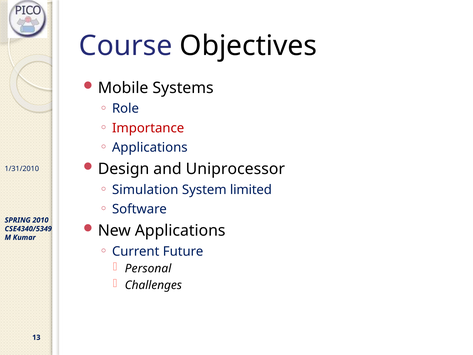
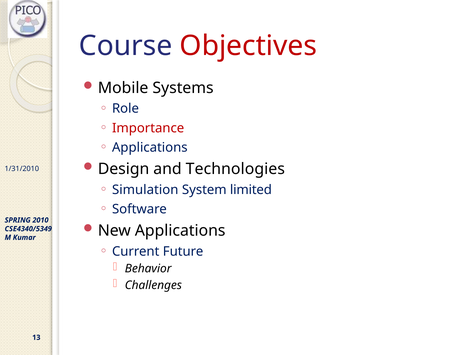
Objectives colour: black -> red
Uniprocessor: Uniprocessor -> Technologies
Personal: Personal -> Behavior
